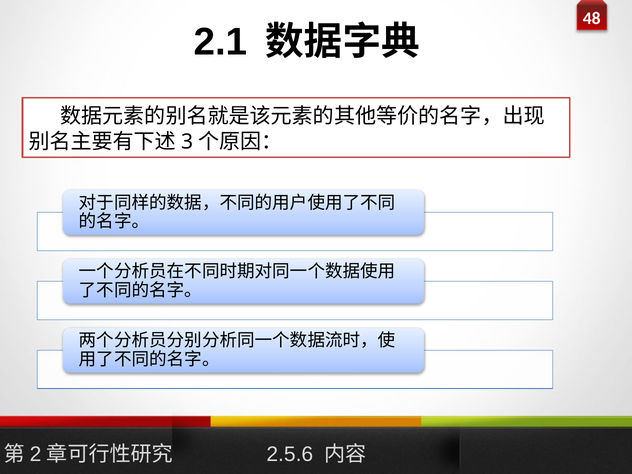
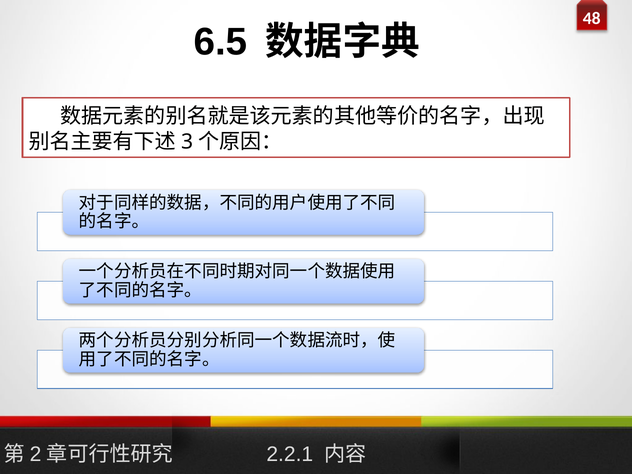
2.1: 2.1 -> 6.5
2.5.6: 2.5.6 -> 2.2.1
